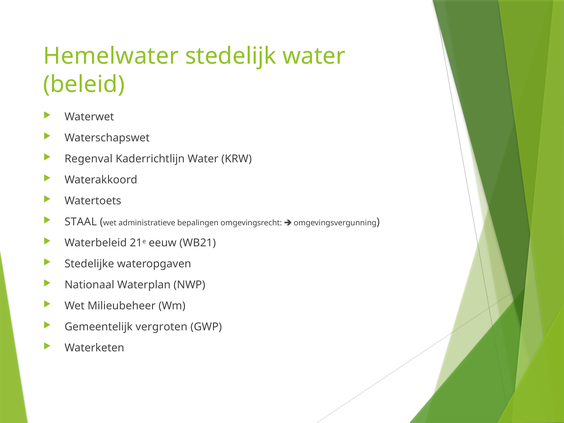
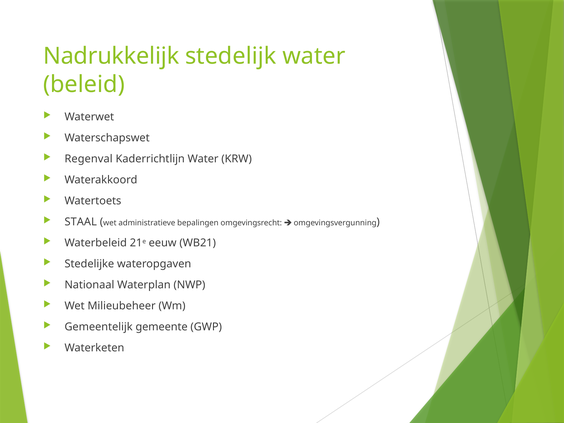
Hemelwater: Hemelwater -> Nadrukkelijk
vergroten: vergroten -> gemeente
